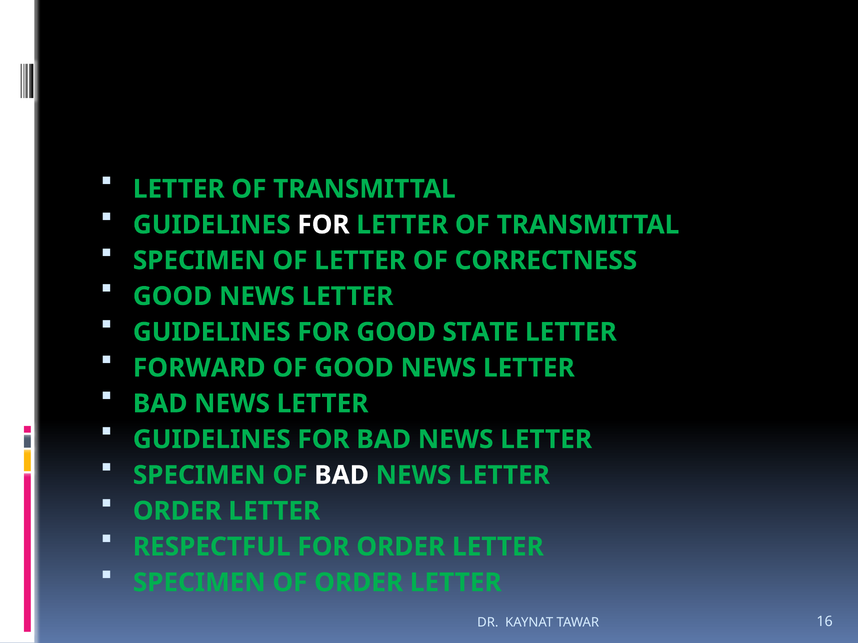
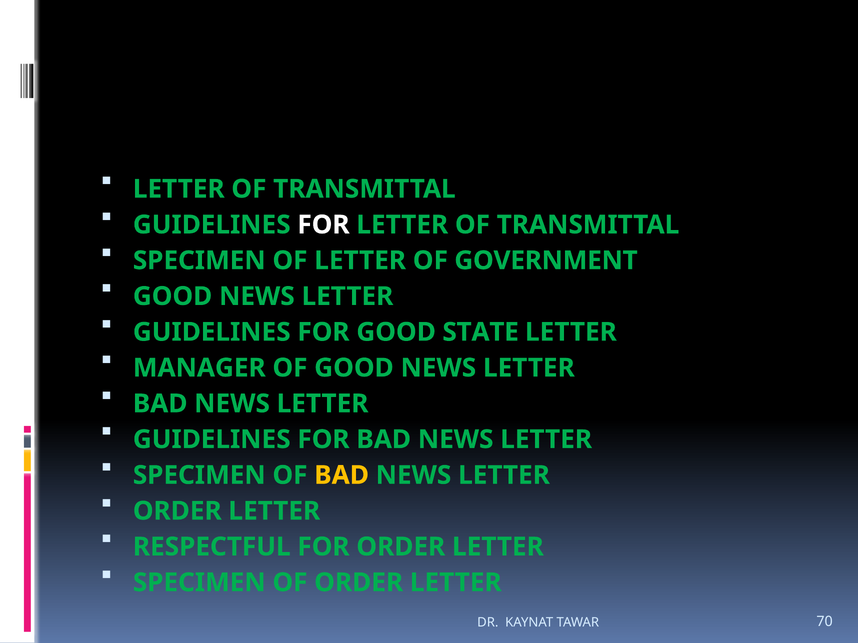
CORRECTNESS: CORRECTNESS -> GOVERNMENT
FORWARD: FORWARD -> MANAGER
BAD at (342, 476) colour: white -> yellow
16: 16 -> 70
